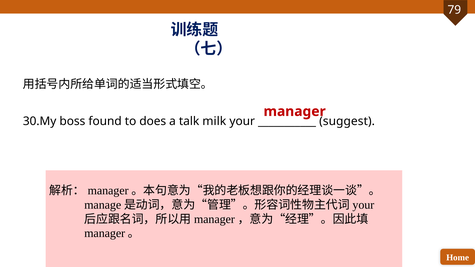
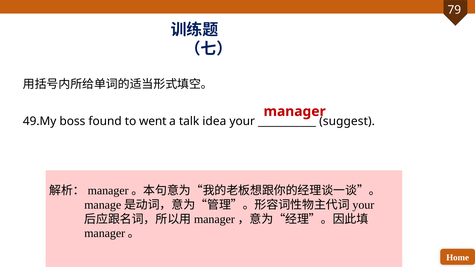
30.My: 30.My -> 49.My
does: does -> went
milk: milk -> idea
